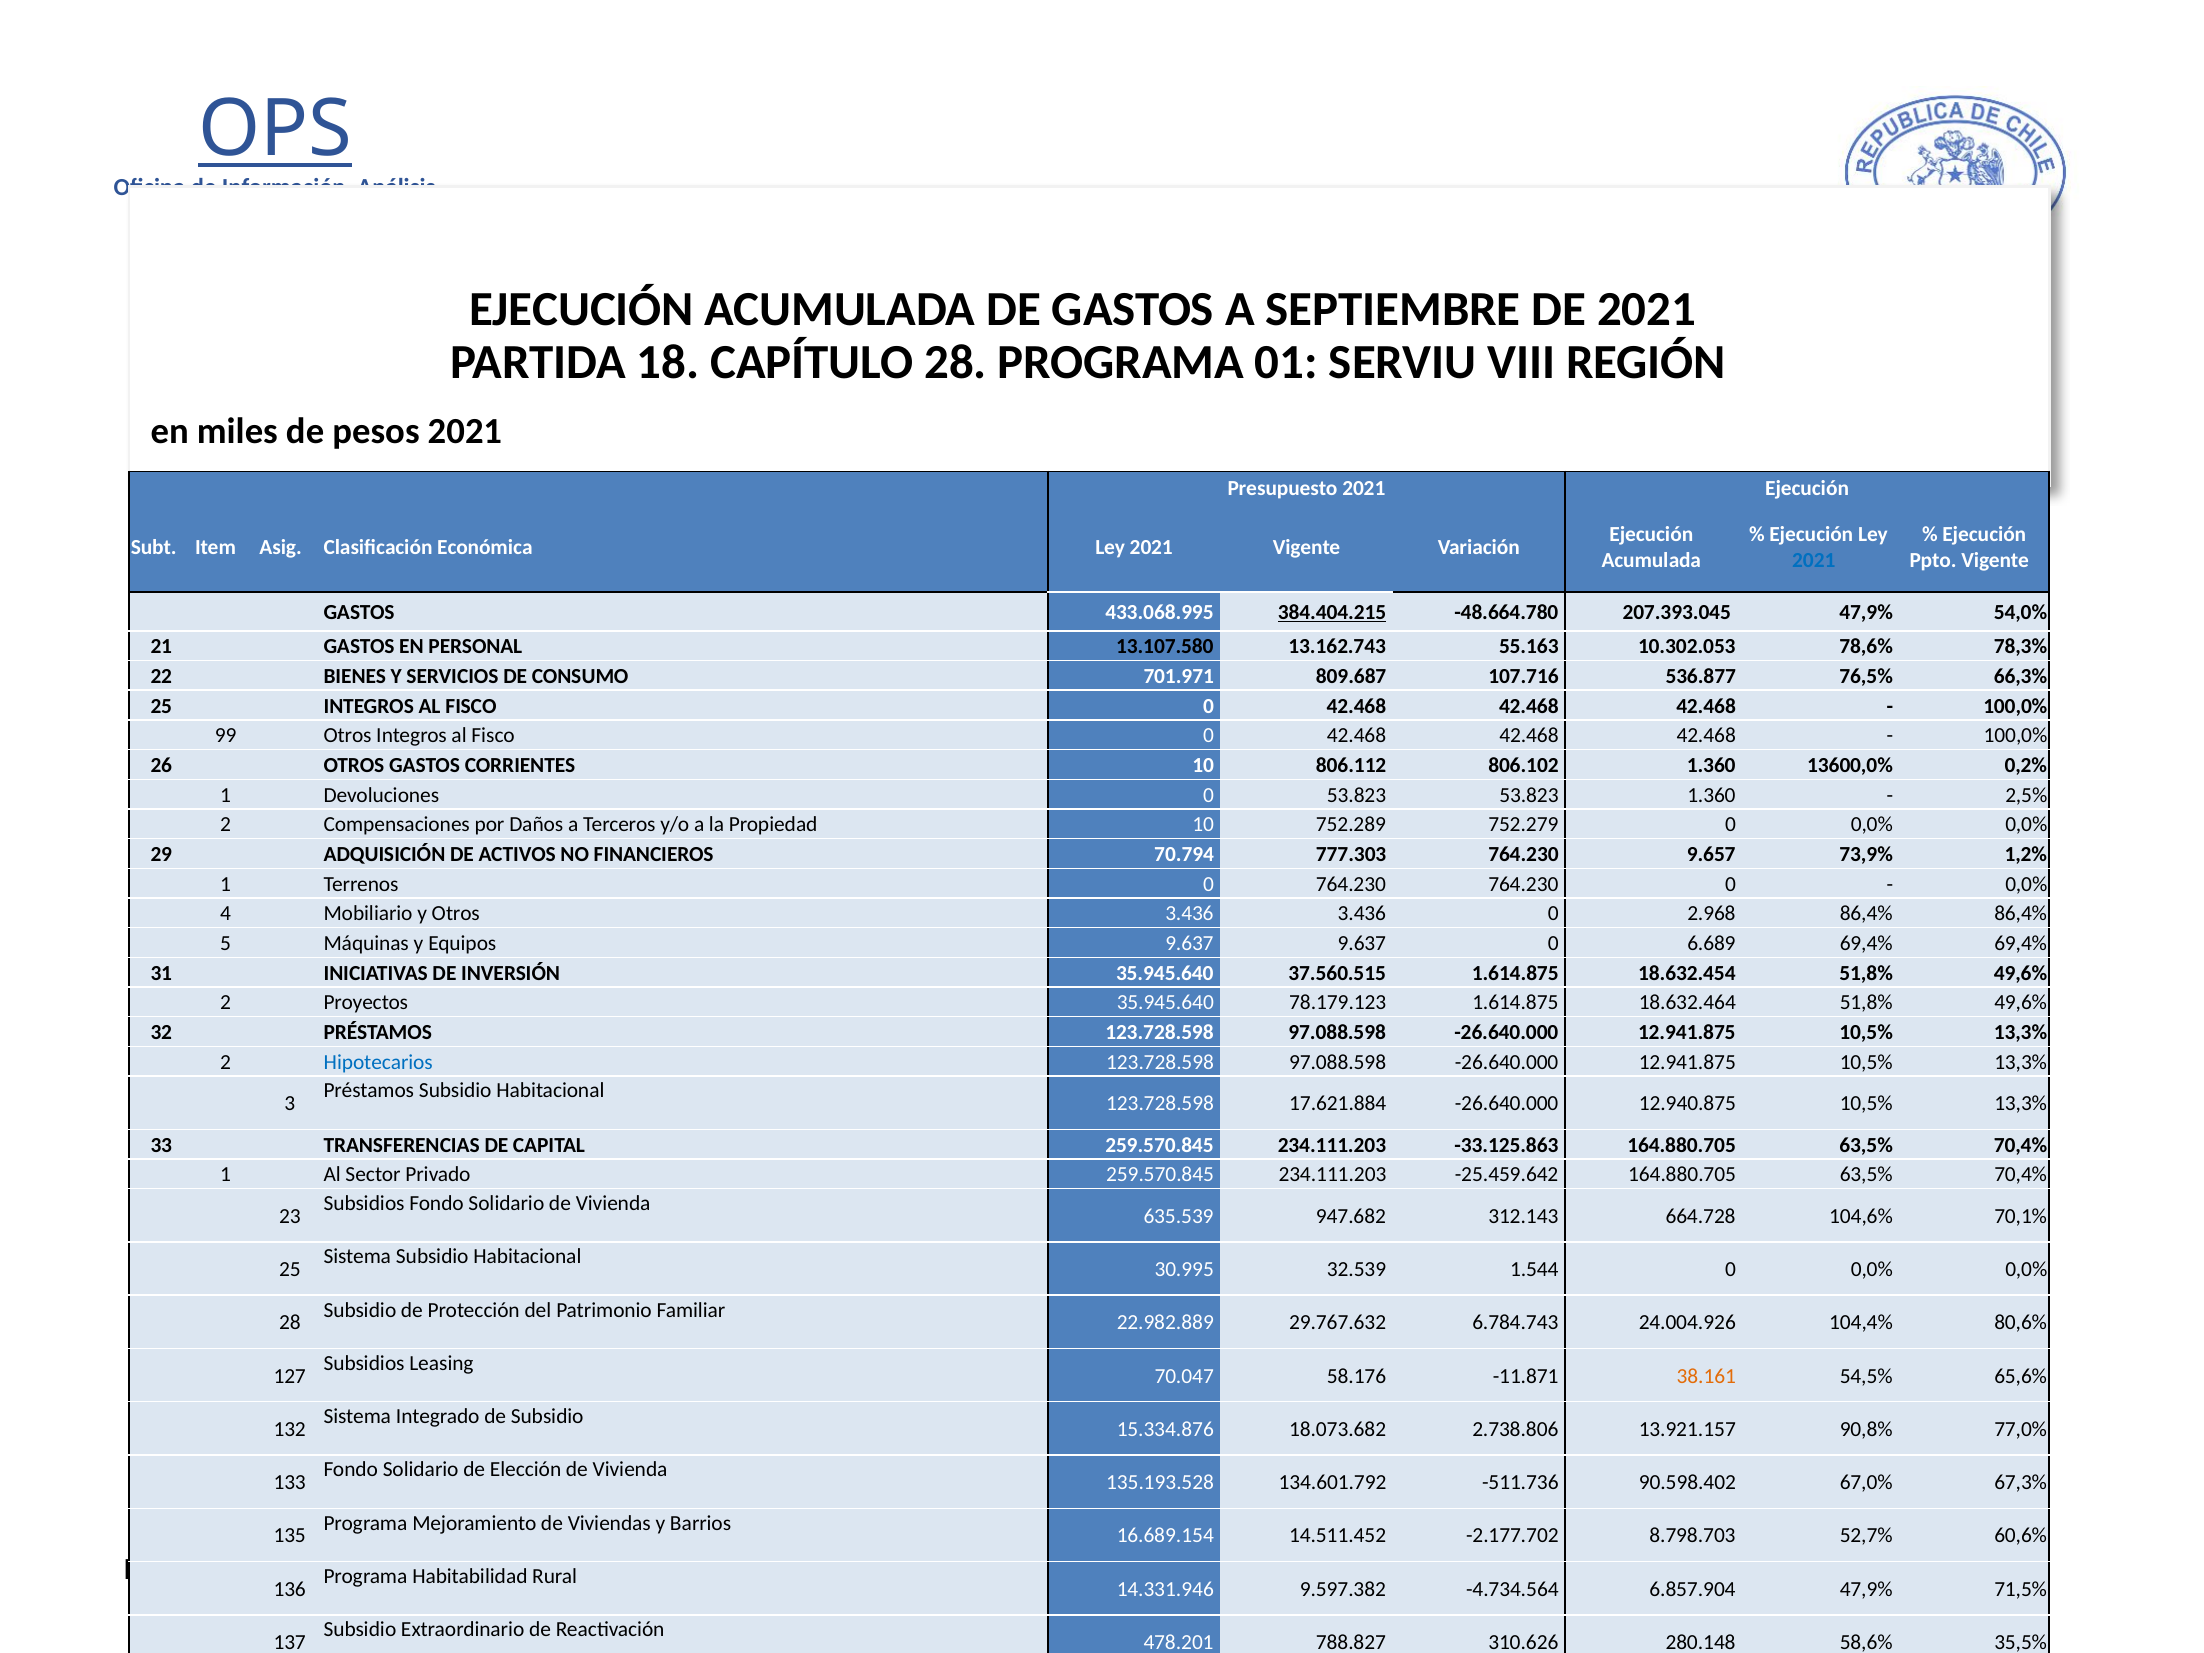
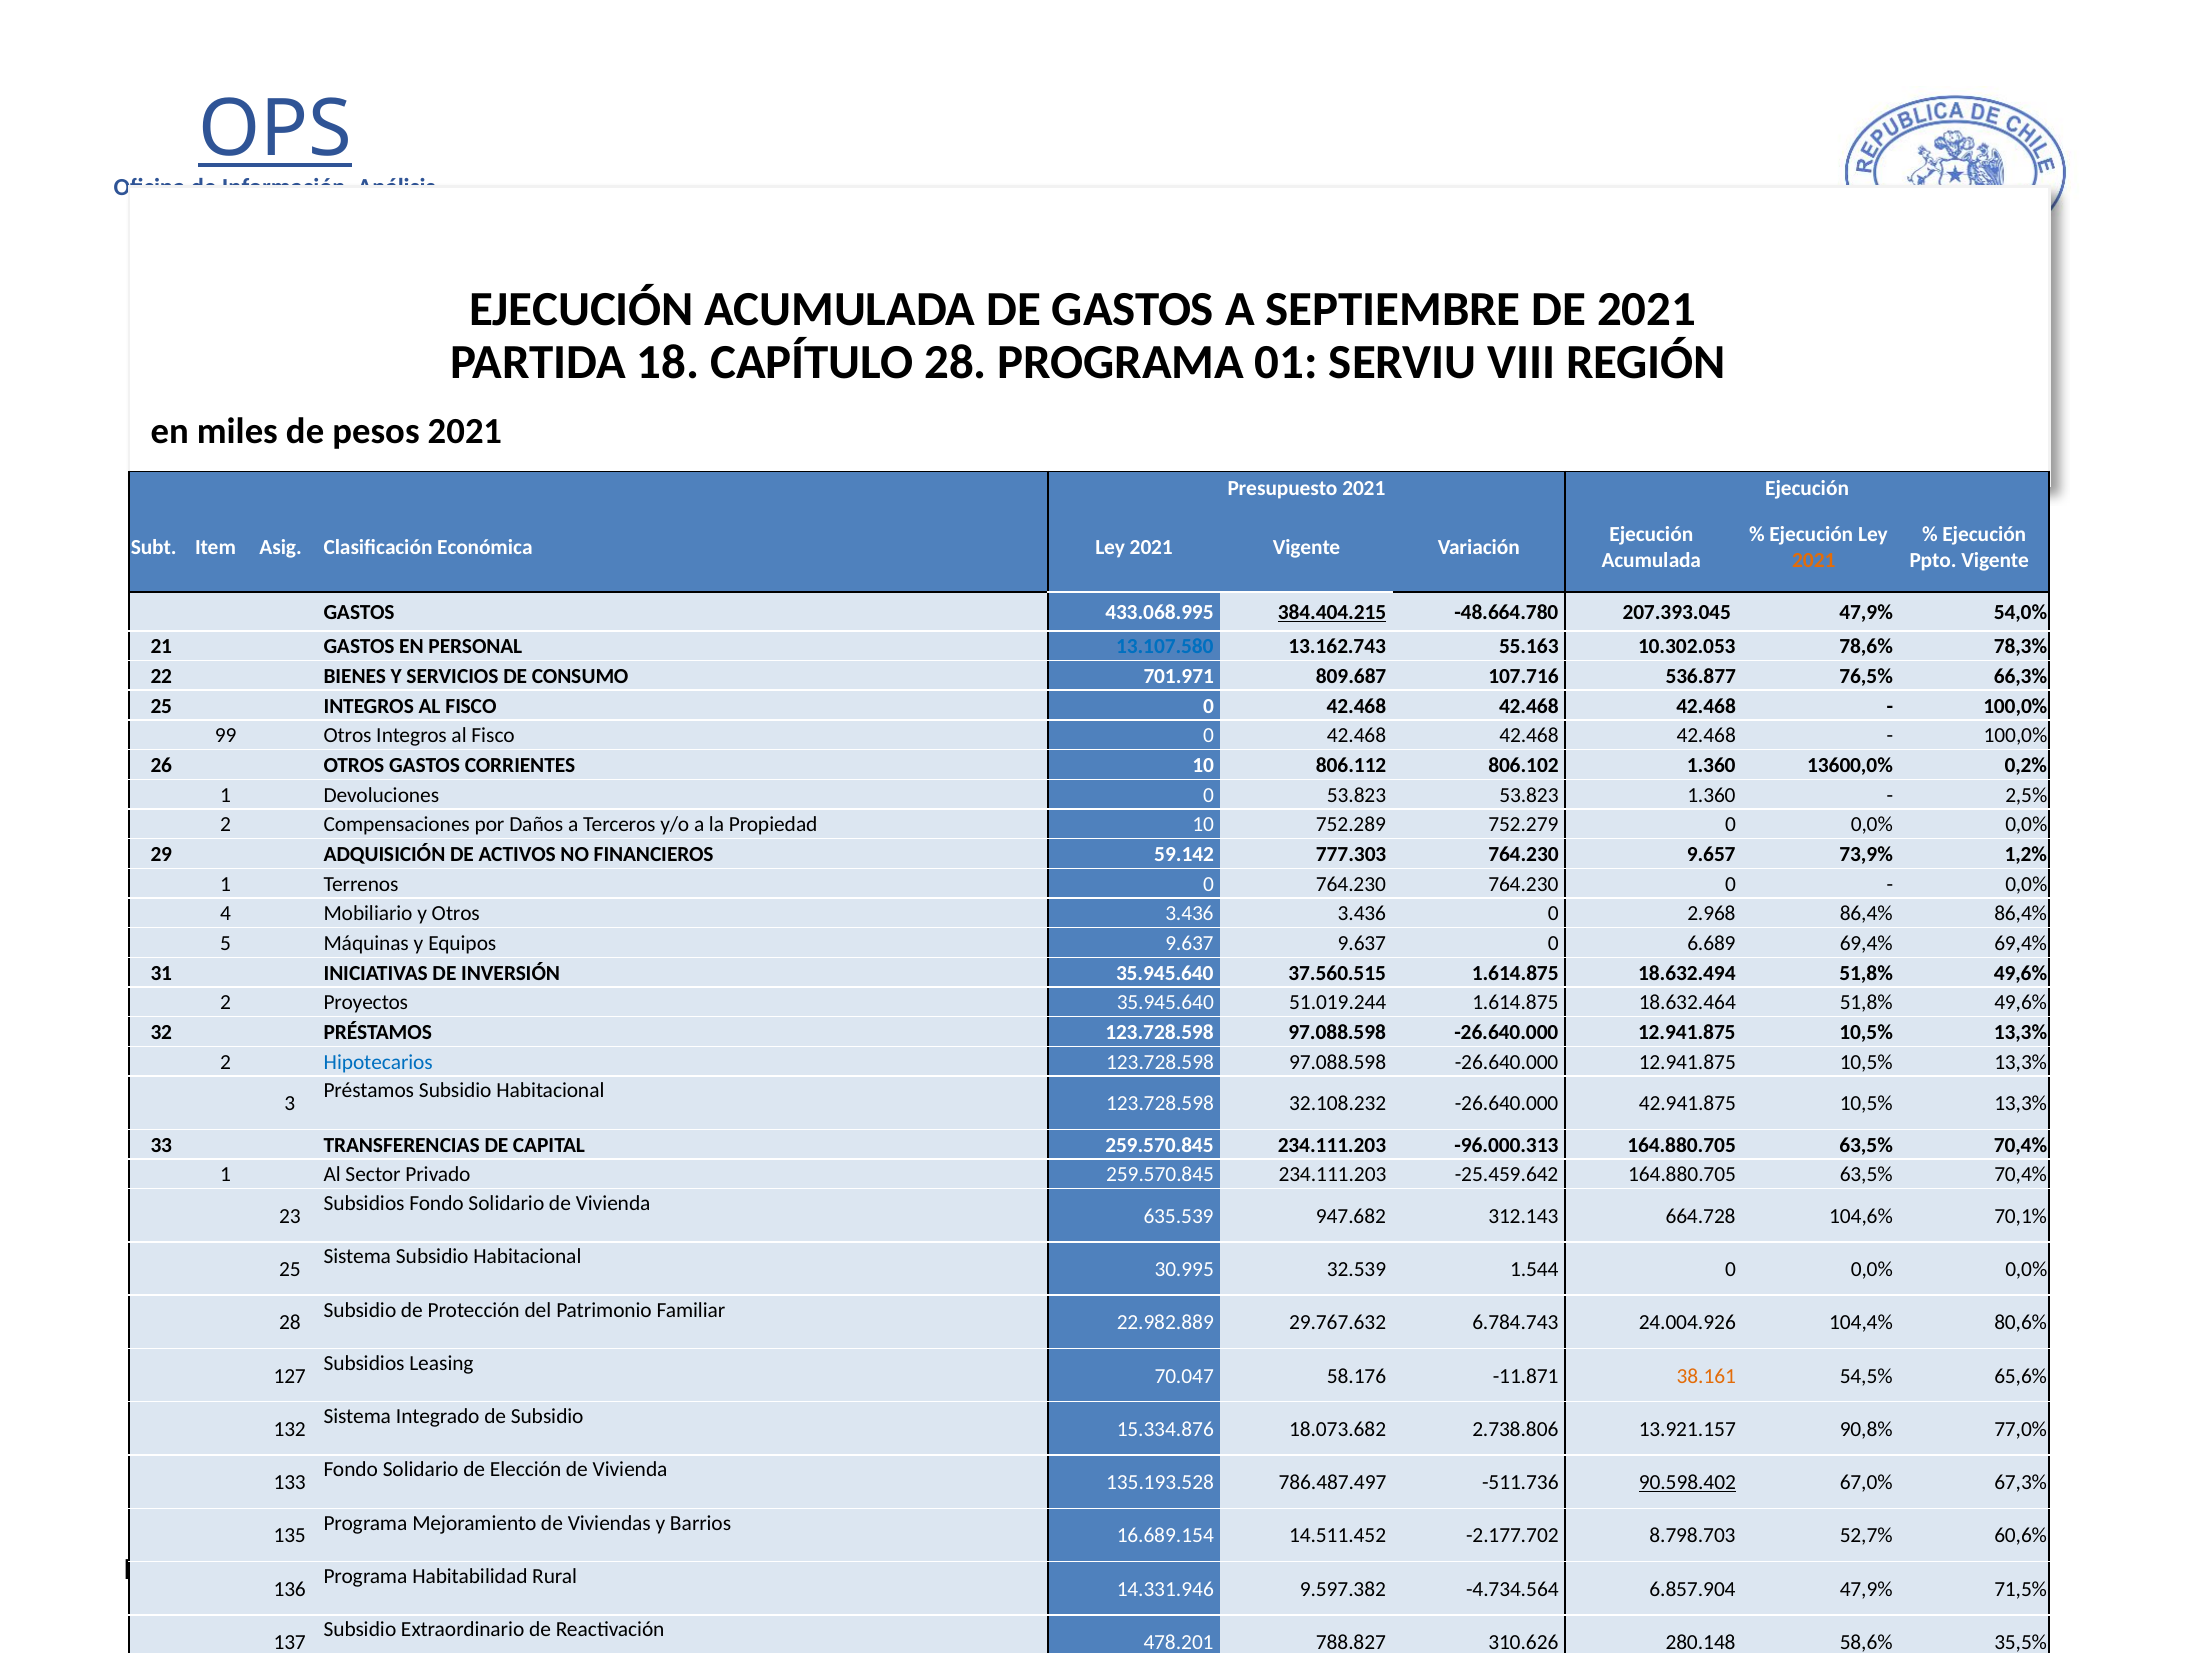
2021 at (1814, 560) colour: blue -> orange
13.107.580 colour: black -> blue
70.794: 70.794 -> 59.142
18.632.454: 18.632.454 -> 18.632.494
78.179.123: 78.179.123 -> 51.019.244
17.621.884: 17.621.884 -> 32.108.232
12.940.875: 12.940.875 -> 42.941.875
-33.125.863: -33.125.863 -> -96.000.313
134.601.792: 134.601.792 -> 786.487.497
90.598.402 underline: none -> present
